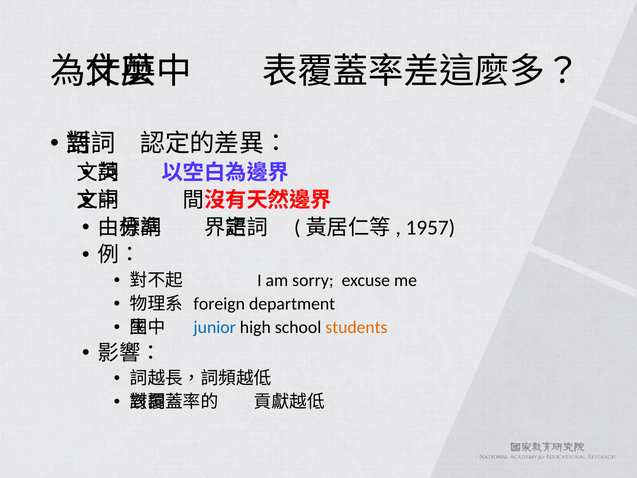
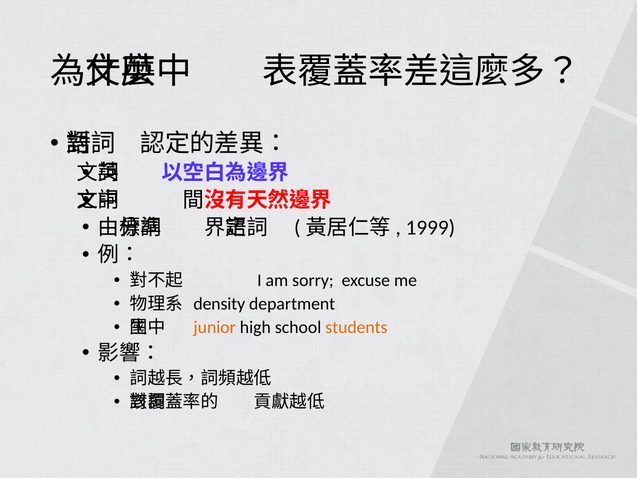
1957: 1957 -> 1999
foreign: foreign -> density
junior colour: blue -> orange
